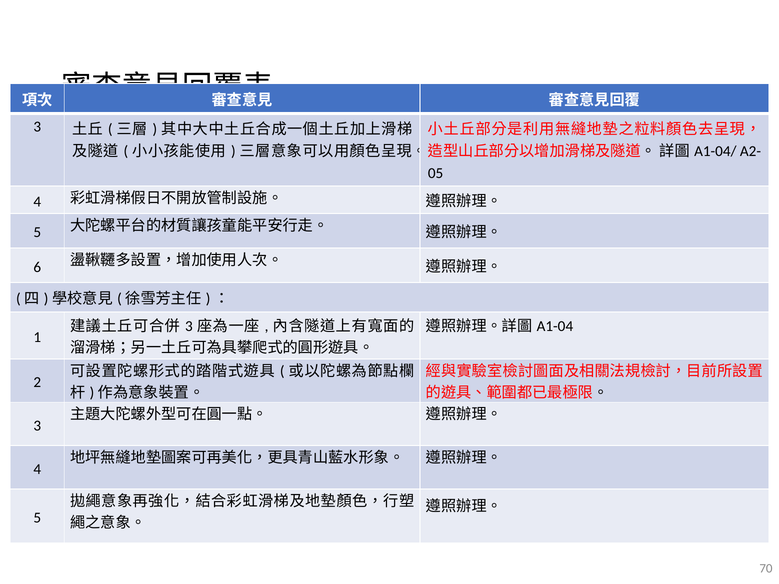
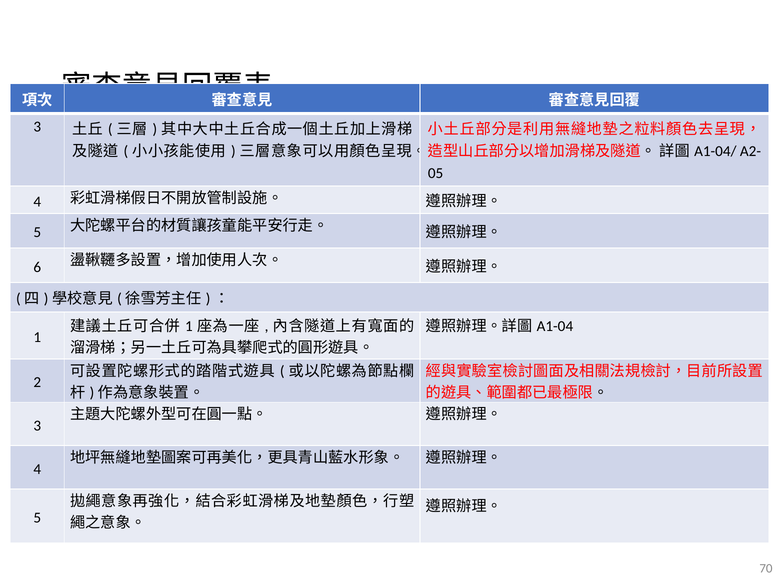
3 at (189, 326): 3 -> 1
